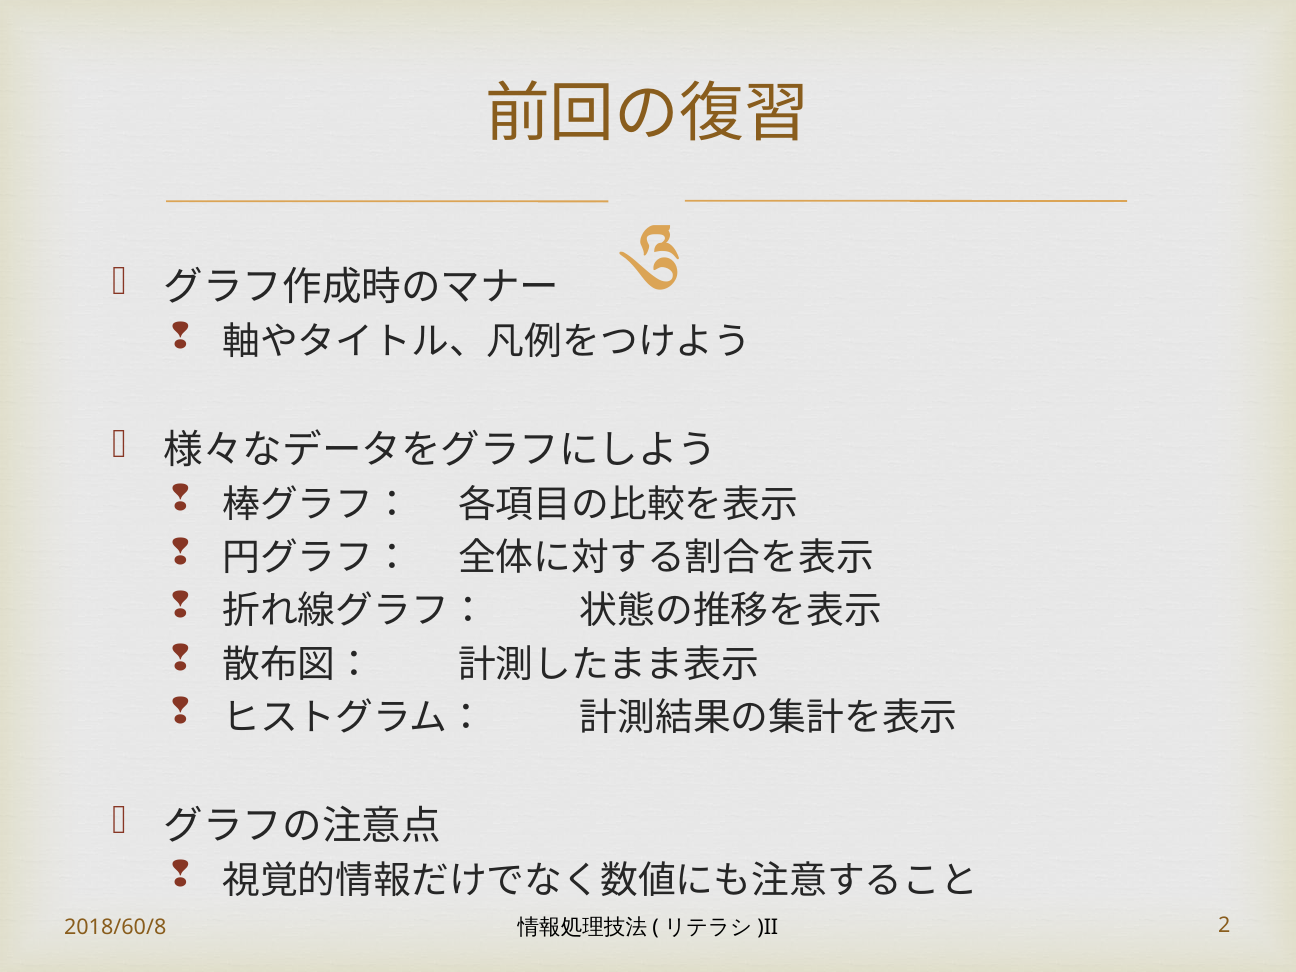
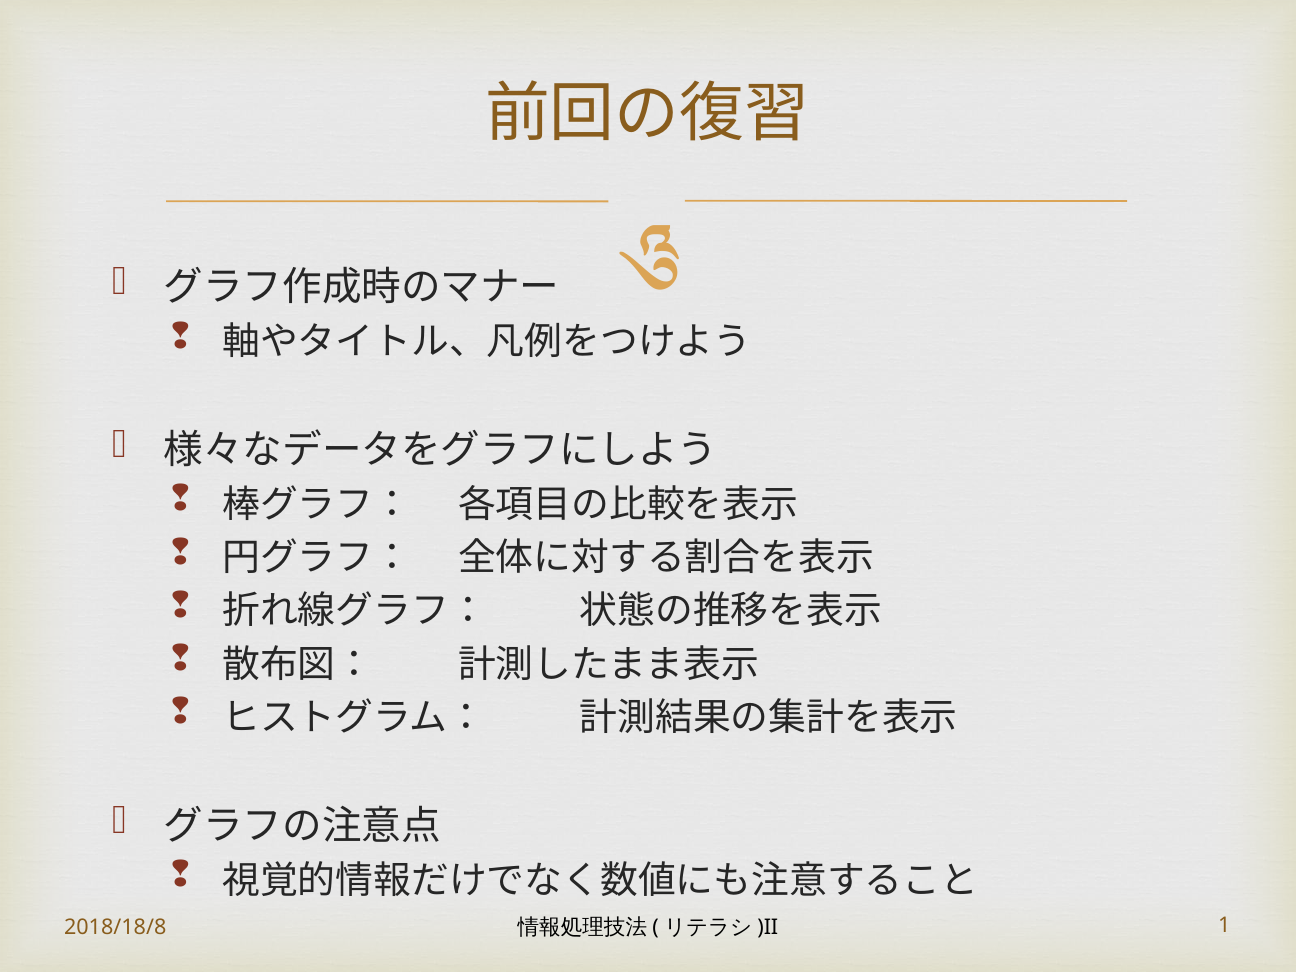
2018/60/8: 2018/60/8 -> 2018/18/8
2: 2 -> 1
